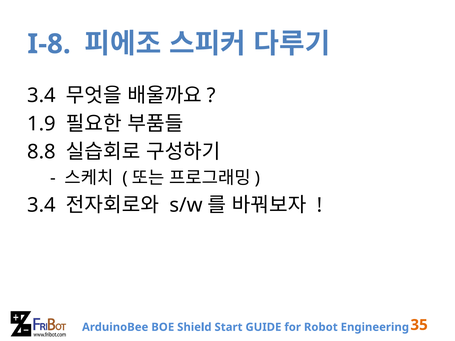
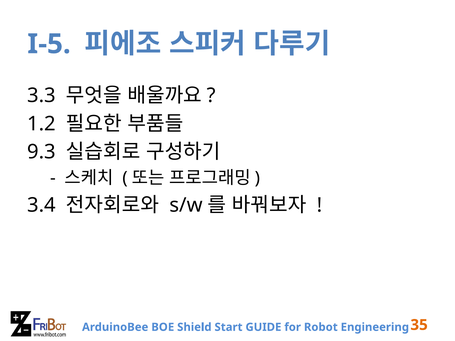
I-8: I-8 -> I-5
3.4 at (42, 95): 3.4 -> 3.3
1.9: 1.9 -> 1.2
8.8: 8.8 -> 9.3
